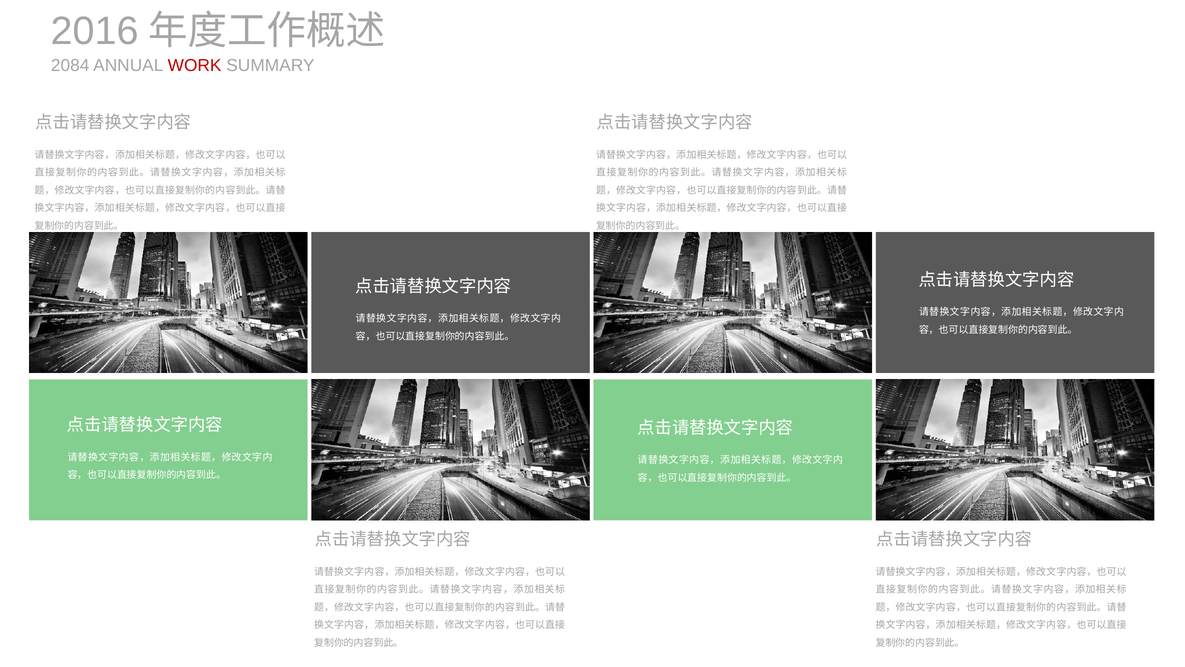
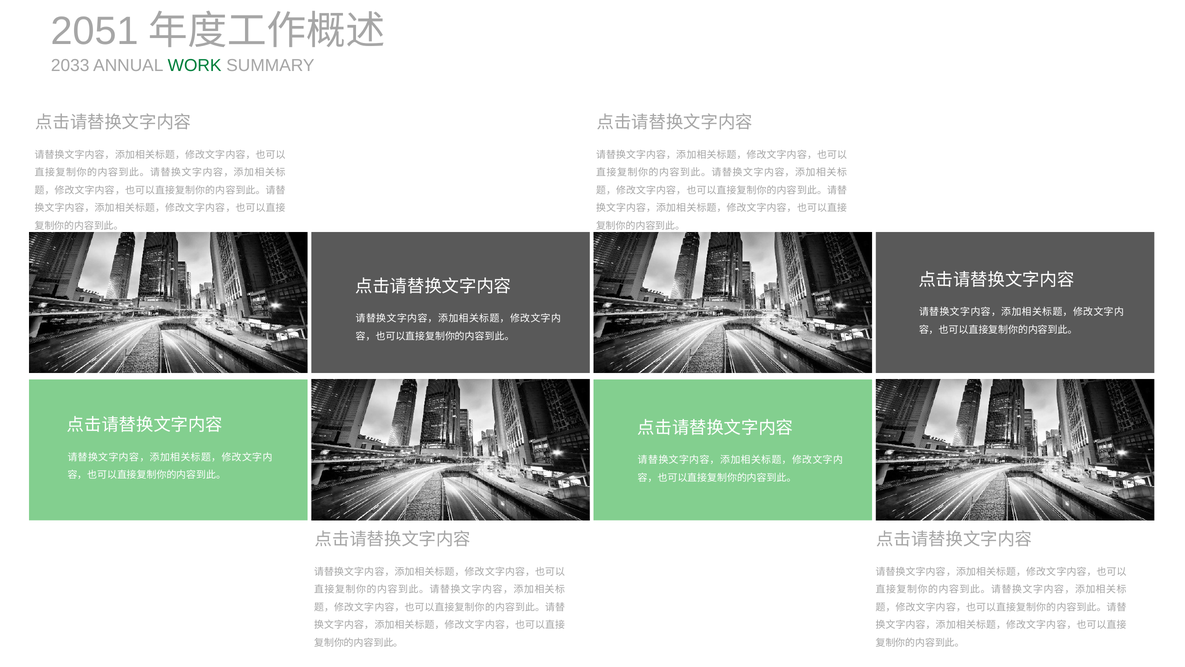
2016: 2016 -> 2051
2084: 2084 -> 2033
WORK colour: red -> green
